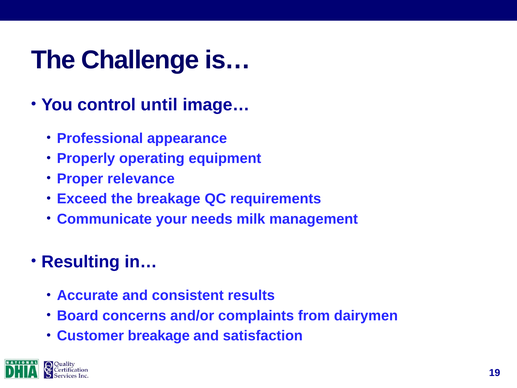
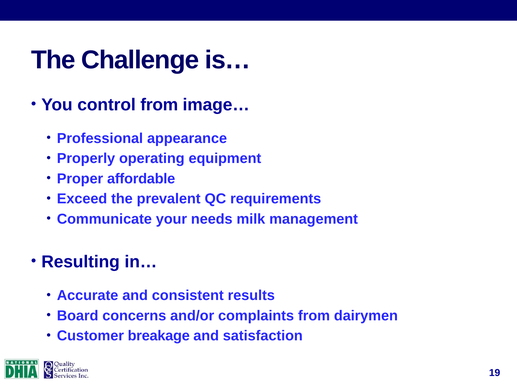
control until: until -> from
relevance: relevance -> affordable
the breakage: breakage -> prevalent
